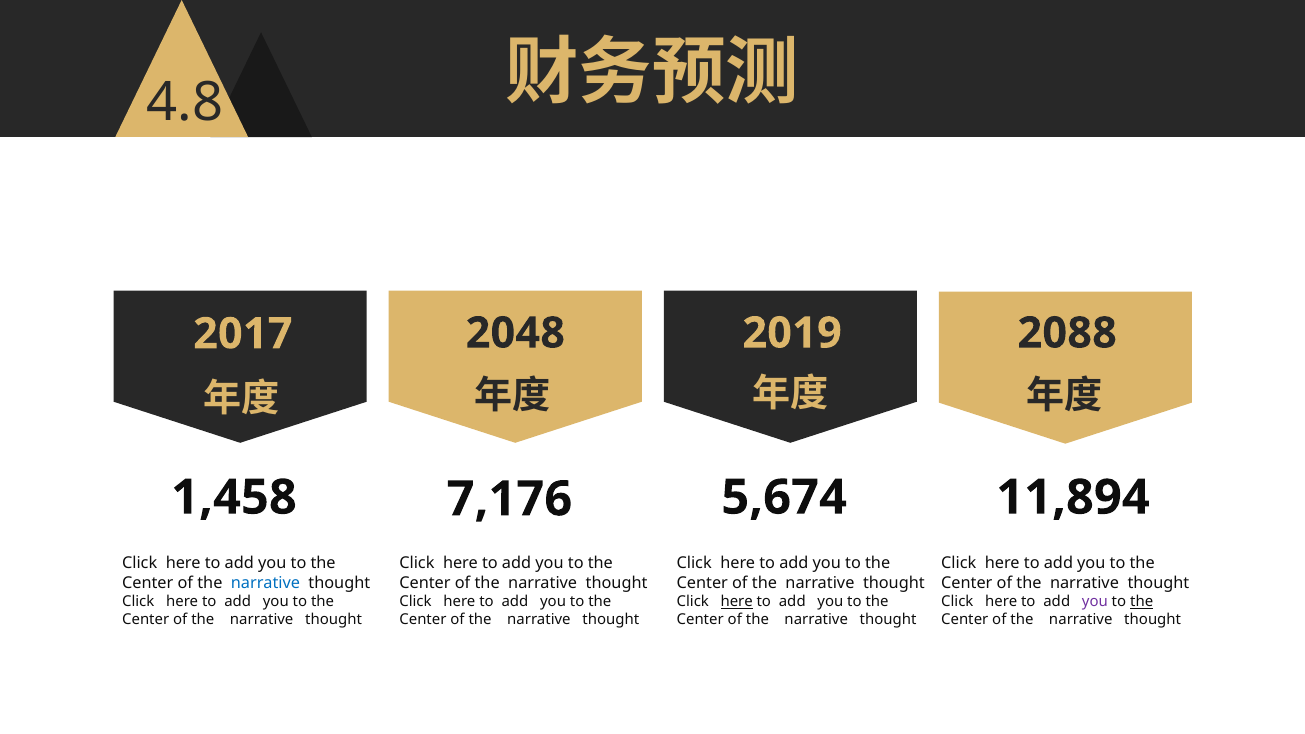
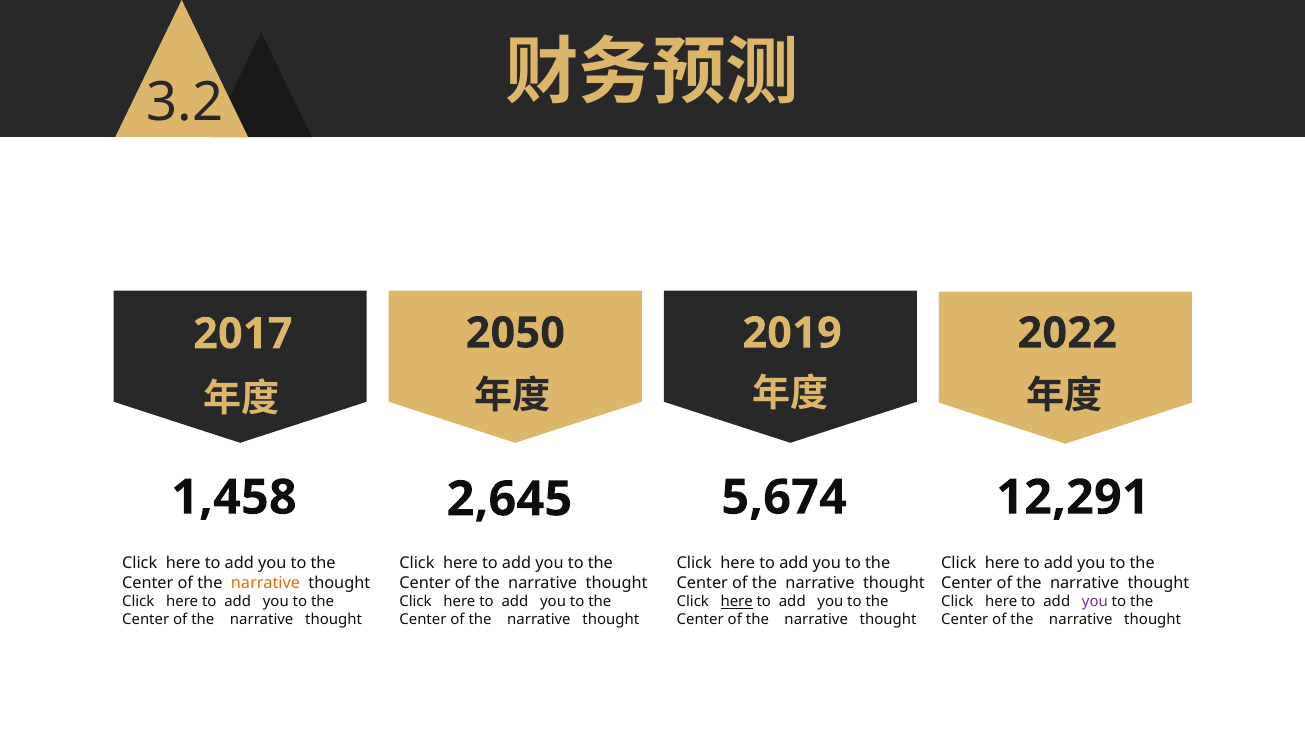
4.8: 4.8 -> 3.2
2048: 2048 -> 2050
2088: 2088 -> 2022
11,894: 11,894 -> 12,291
7,176: 7,176 -> 2,645
narrative at (265, 583) colour: blue -> orange
the at (1142, 602) underline: present -> none
